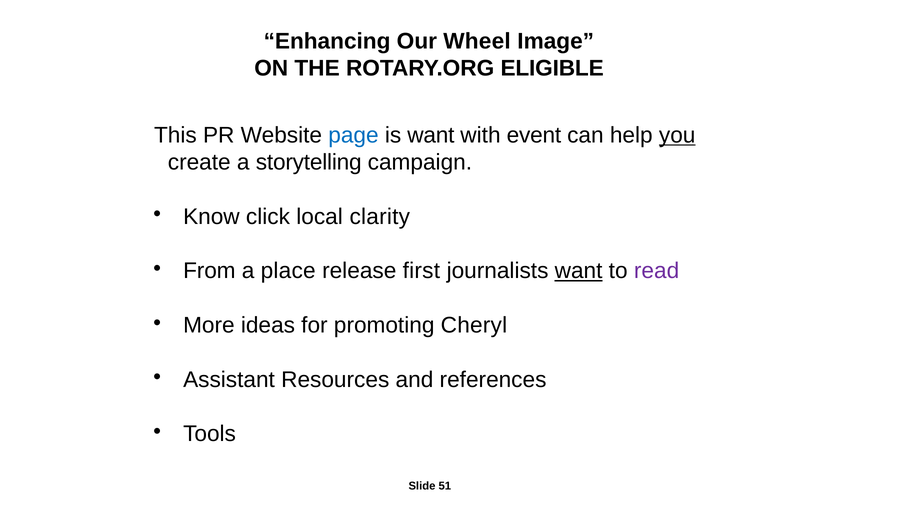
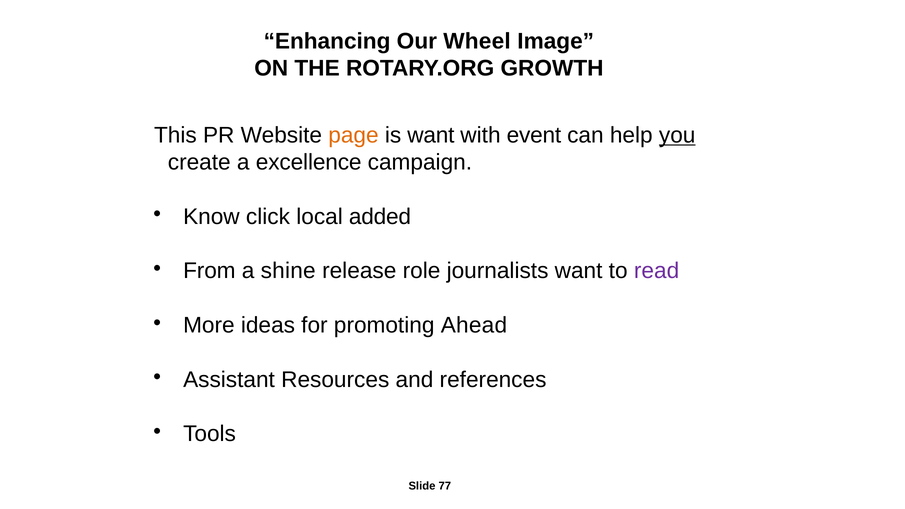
ELIGIBLE: ELIGIBLE -> GROWTH
page colour: blue -> orange
storytelling: storytelling -> excellence
clarity: clarity -> added
place: place -> shine
first: first -> role
want at (579, 271) underline: present -> none
Cheryl: Cheryl -> Ahead
51: 51 -> 77
